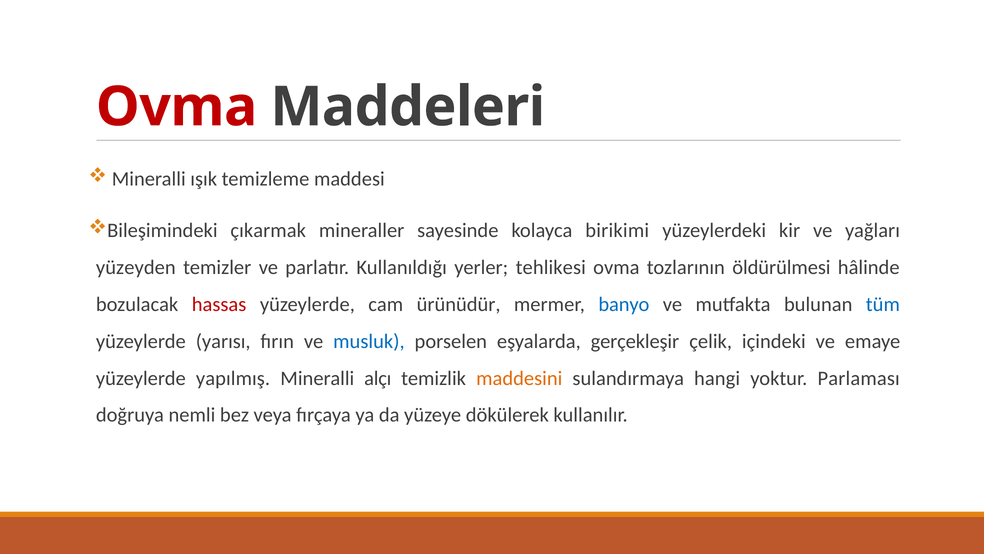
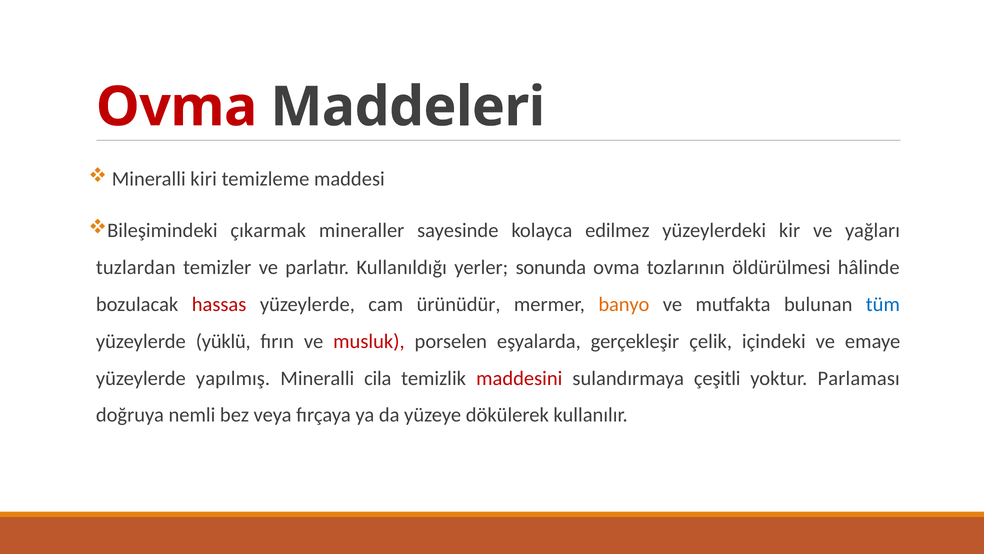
ışık: ışık -> kiri
birikimi: birikimi -> edilmez
yüzeyden: yüzeyden -> tuzlardan
tehlikesi: tehlikesi -> sonunda
banyo colour: blue -> orange
yarısı: yarısı -> yüklü
musluk colour: blue -> red
alçı: alçı -> cila
maddesini colour: orange -> red
hangi: hangi -> çeşitli
